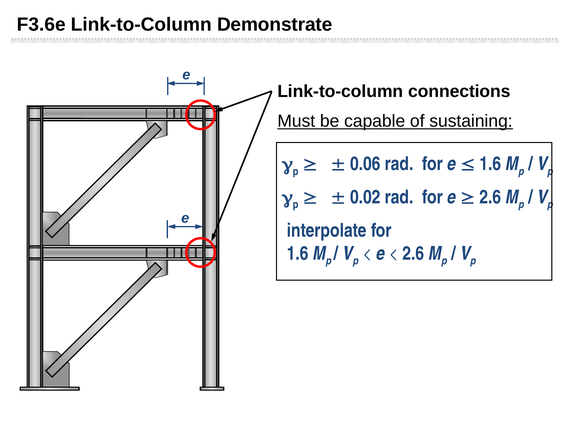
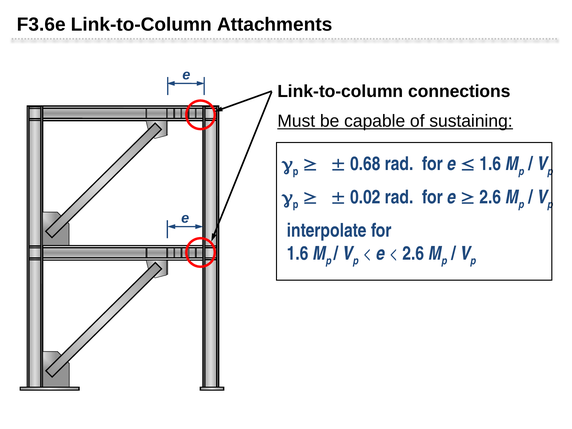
Demonstrate: Demonstrate -> Attachments
0.06: 0.06 -> 0.68
